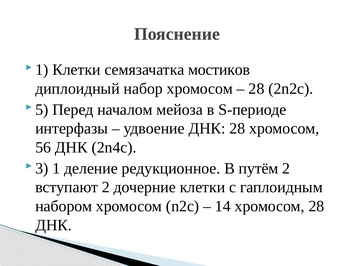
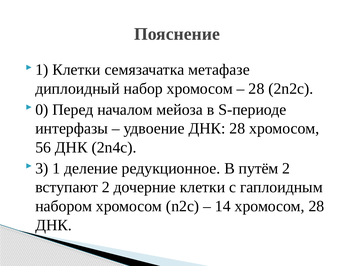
мостиков: мостиков -> метафазе
5: 5 -> 0
